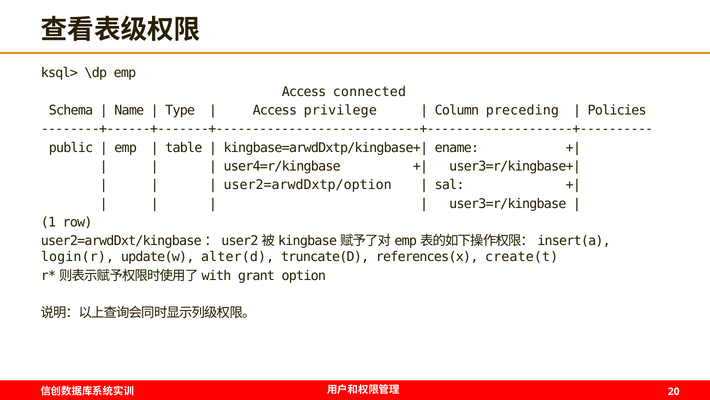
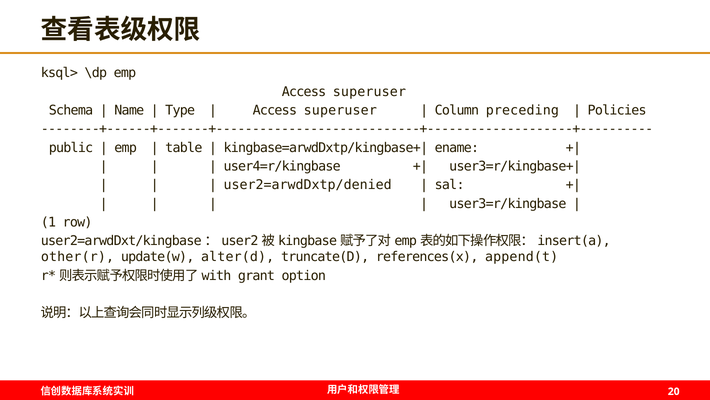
connected at (369, 92): connected -> superuser
privilege at (340, 110): privilege -> superuser
user2=arwdDxtp/option: user2=arwdDxtp/option -> user2=arwdDxtp/denied
login(r: login(r -> other(r
create(t: create(t -> append(t
